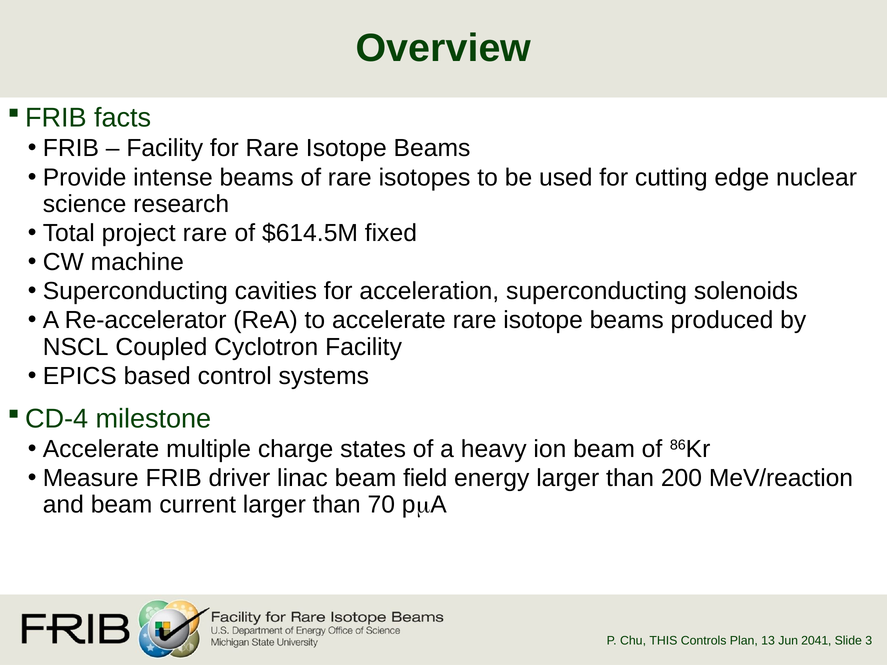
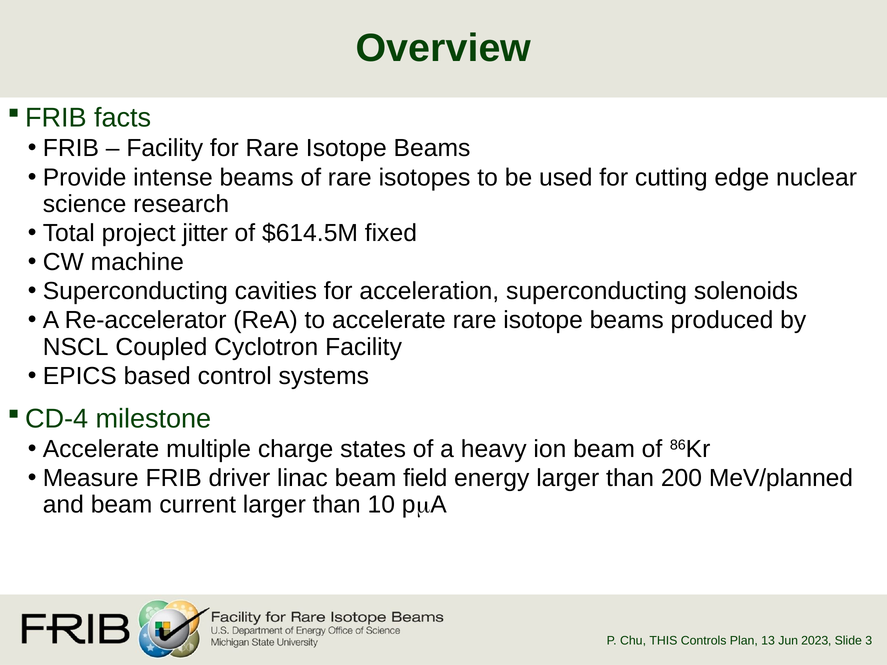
project rare: rare -> jitter
MeV/reaction: MeV/reaction -> MeV/planned
70: 70 -> 10
2041: 2041 -> 2023
